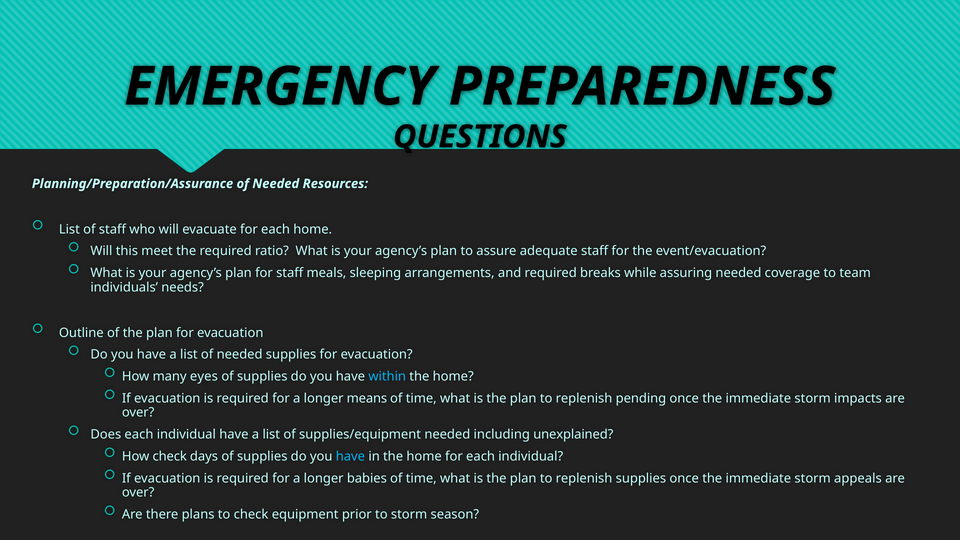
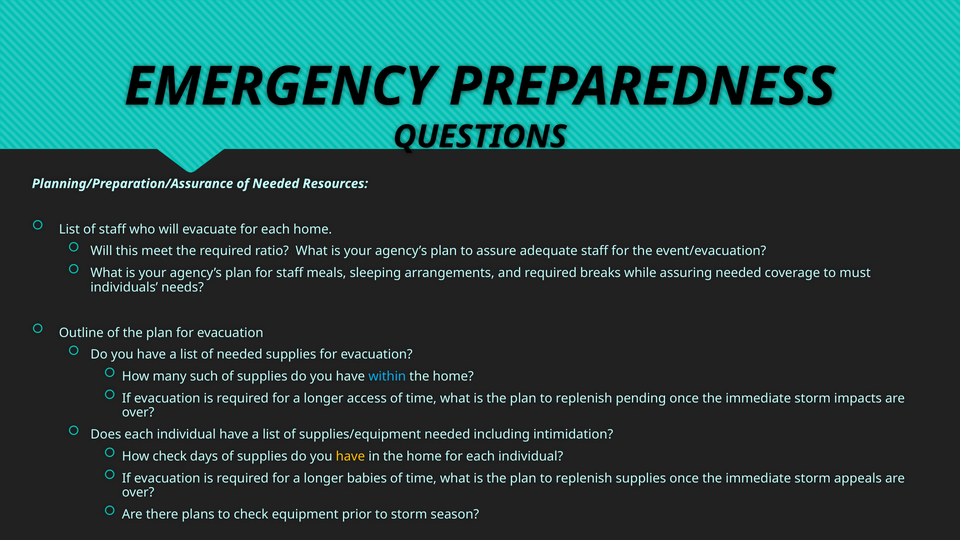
team: team -> must
eyes: eyes -> such
means: means -> access
unexplained: unexplained -> intimidation
have at (350, 457) colour: light blue -> yellow
